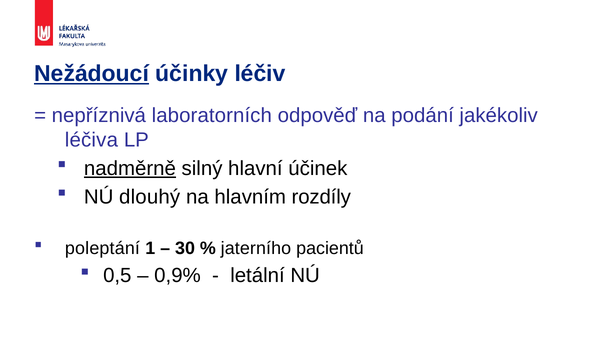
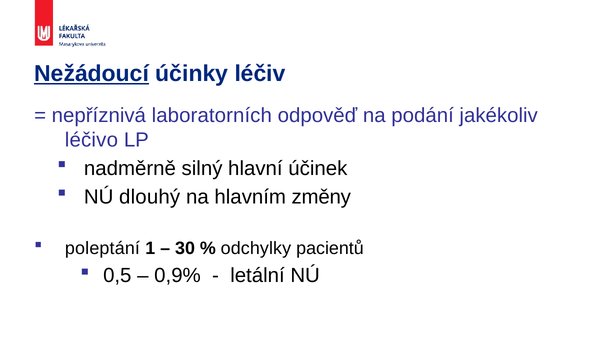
léčiva: léčiva -> léčivo
nadměrně underline: present -> none
rozdíly: rozdíly -> změny
jaterního: jaterního -> odchylky
